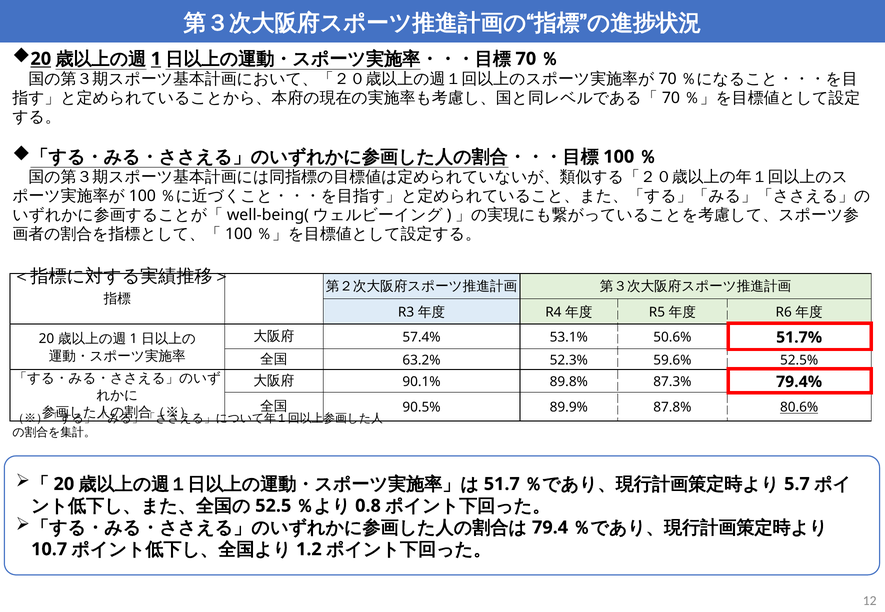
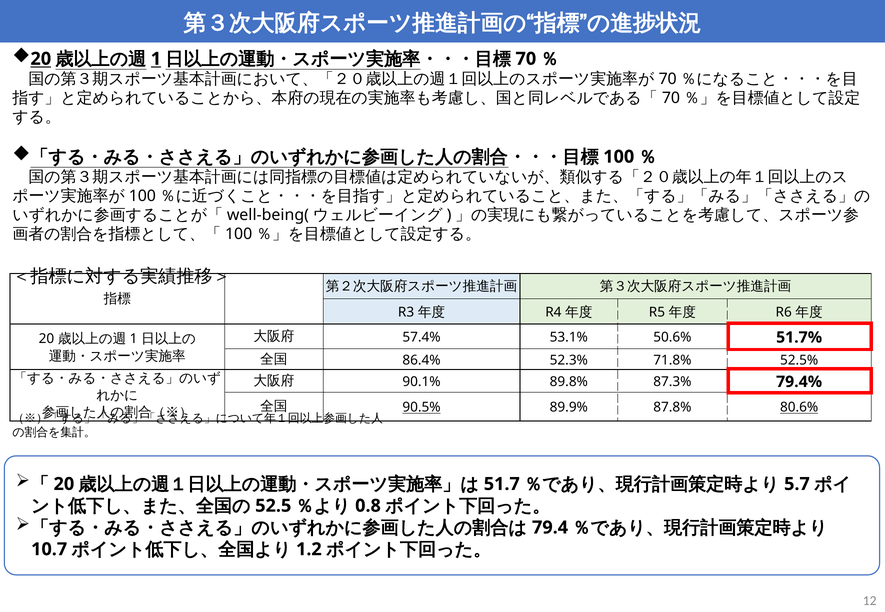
63.2%: 63.2% -> 86.4%
59.6%: 59.6% -> 71.8%
90.5% underline: none -> present
